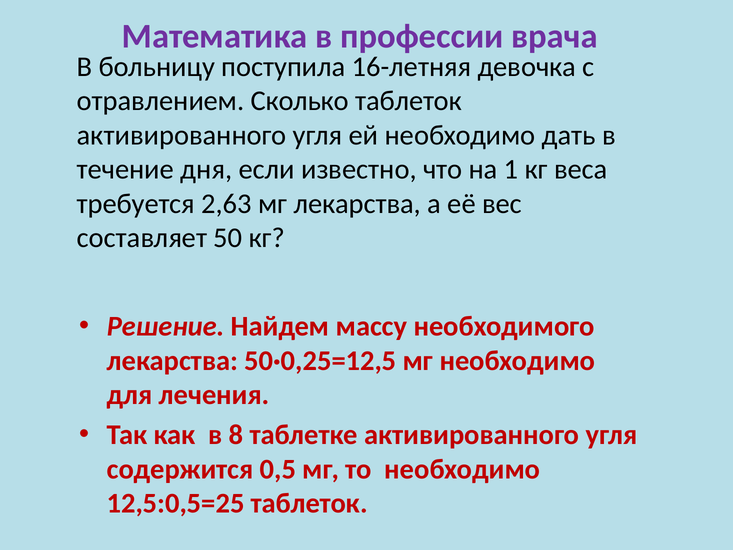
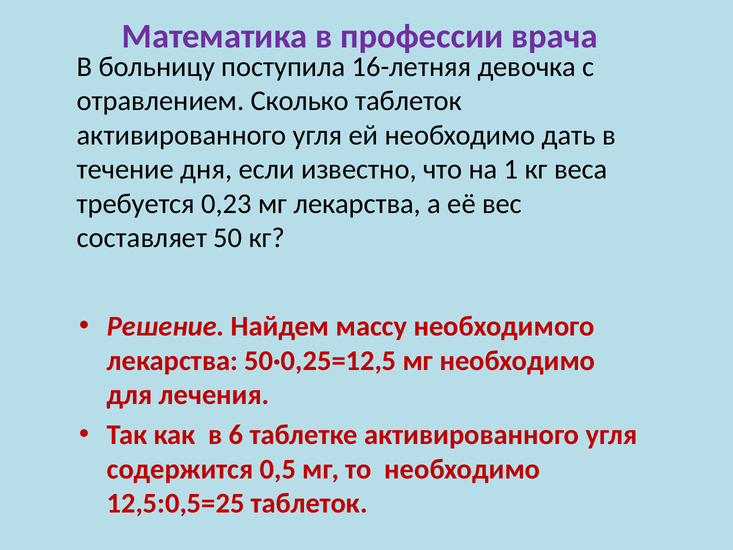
2,63: 2,63 -> 0,23
8: 8 -> 6
